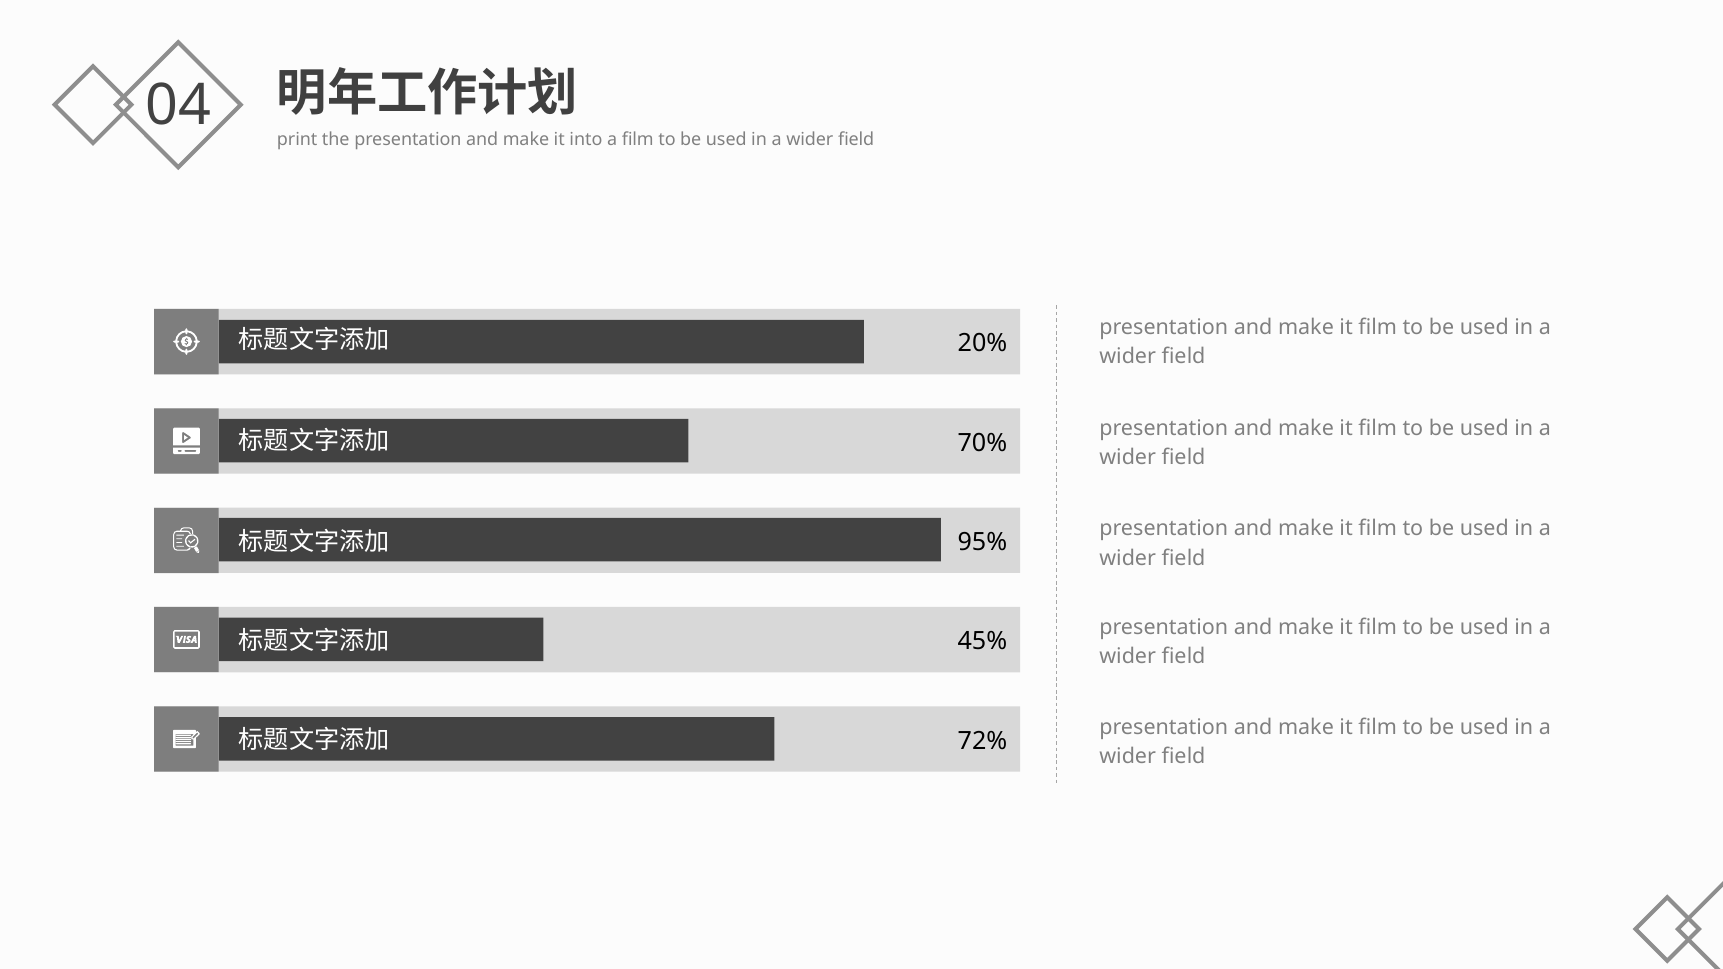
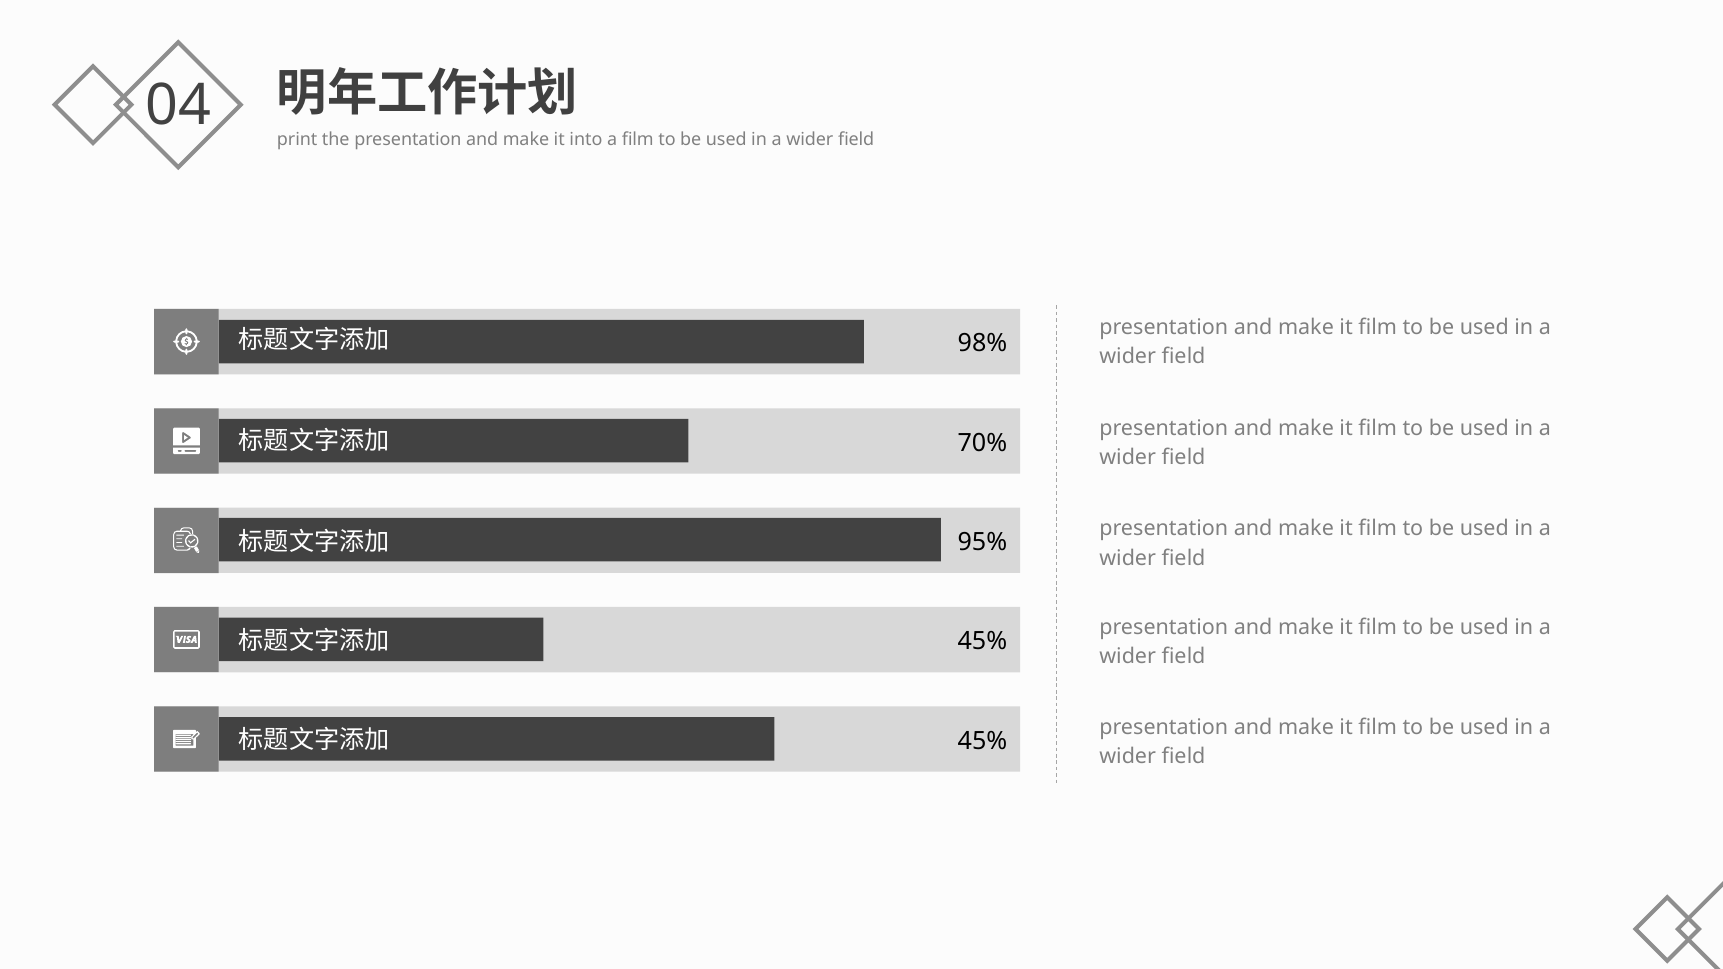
20%: 20% -> 98%
72% at (983, 741): 72% -> 45%
